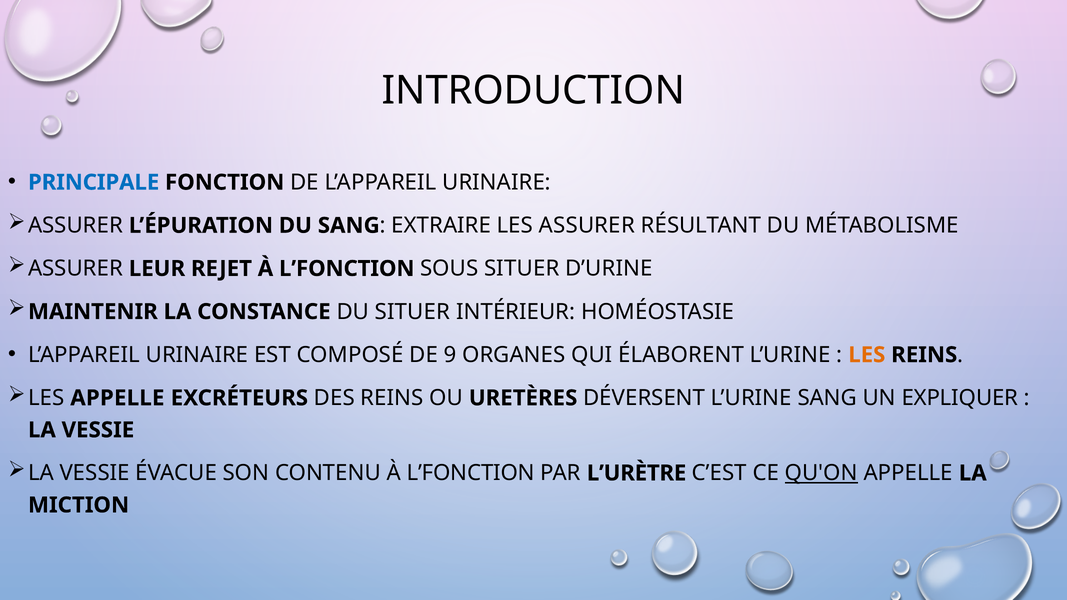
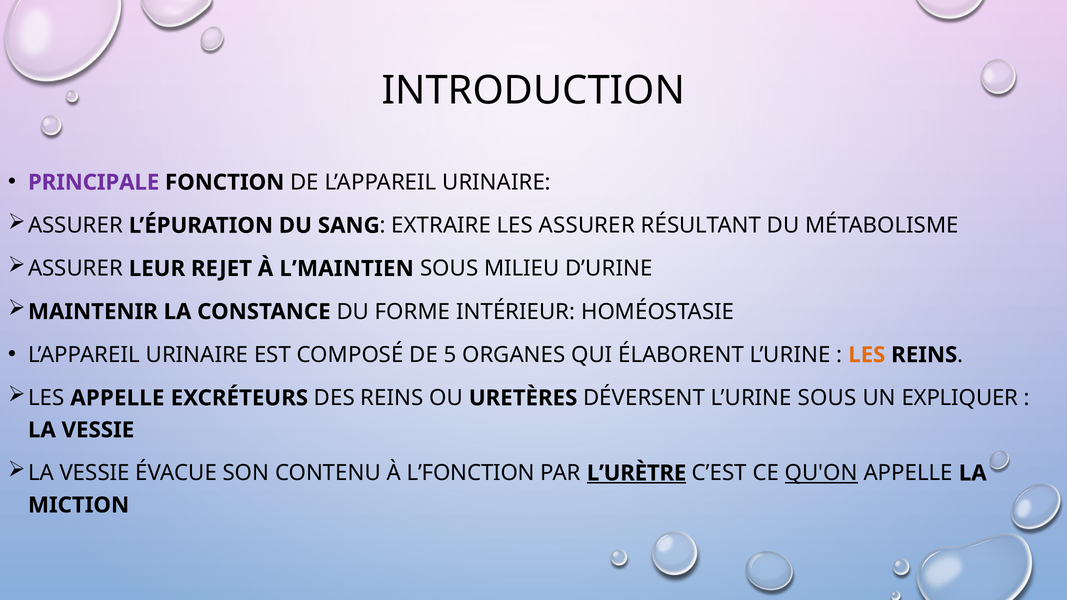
PRINCIPALE colour: blue -> purple
REJET À L’FONCTION: L’FONCTION -> L’MAINTIEN
SOUS SITUER: SITUER -> MILIEU
DU SITUER: SITUER -> FORME
9: 9 -> 5
L’URINE SANG: SANG -> SOUS
L’URÈTRE underline: none -> present
